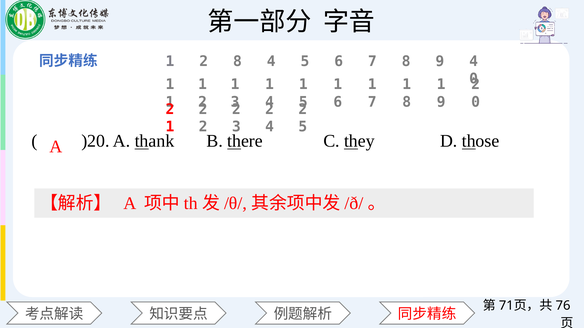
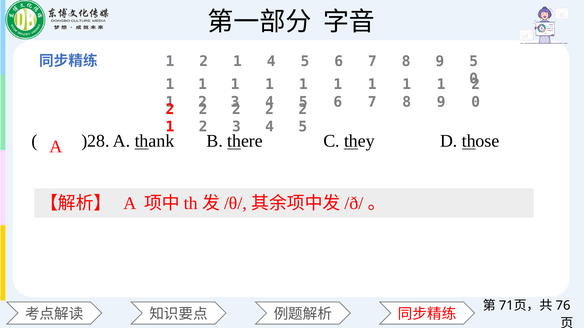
8 at (237, 61): 8 -> 1
9 4: 4 -> 5
)20: )20 -> )28
